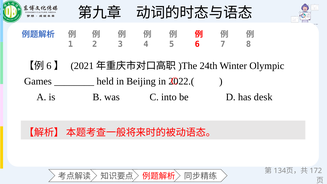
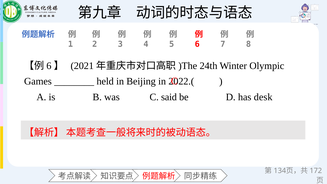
into: into -> said
